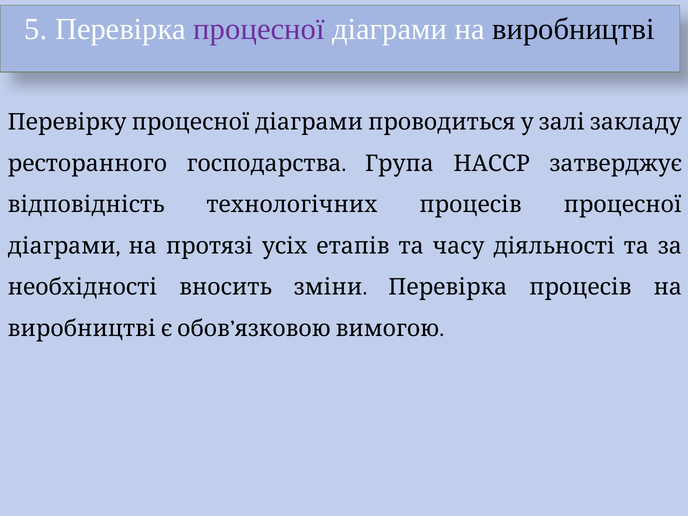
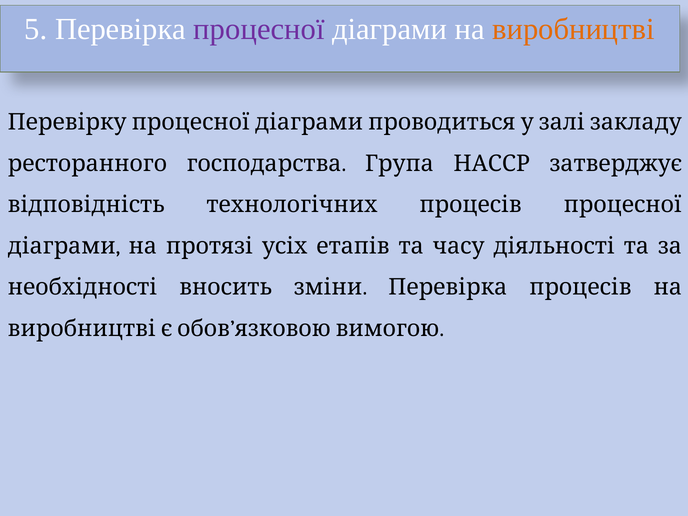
виробництві colour: black -> orange
